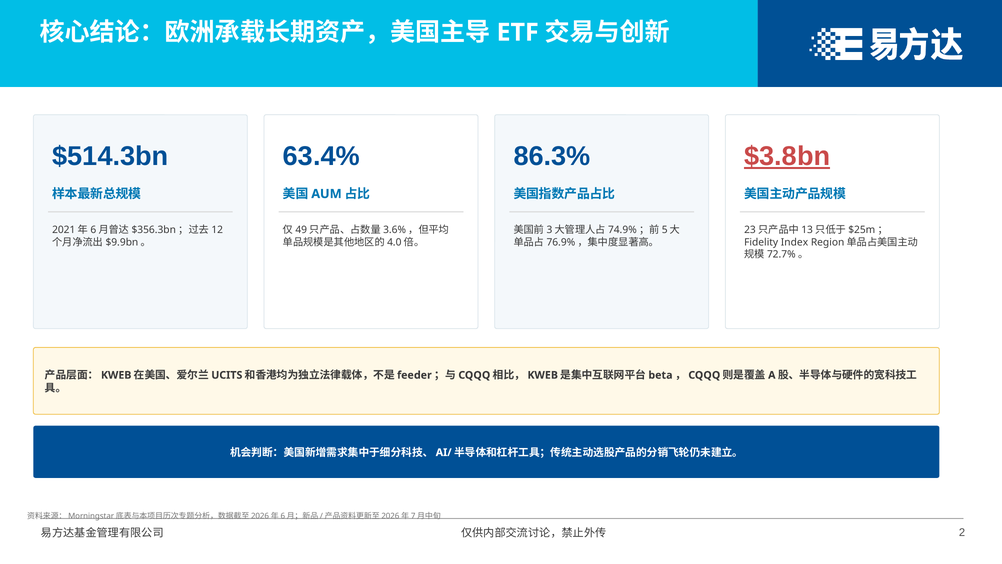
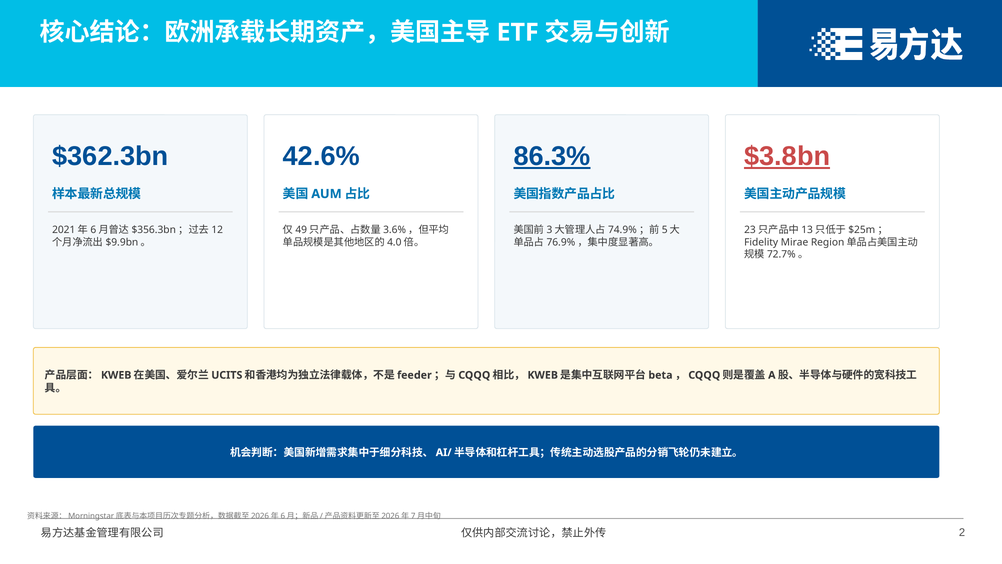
$514.3bn: $514.3bn -> $362.3bn
63.4%: 63.4% -> 42.6%
86.3% underline: none -> present
Index: Index -> Mirae
